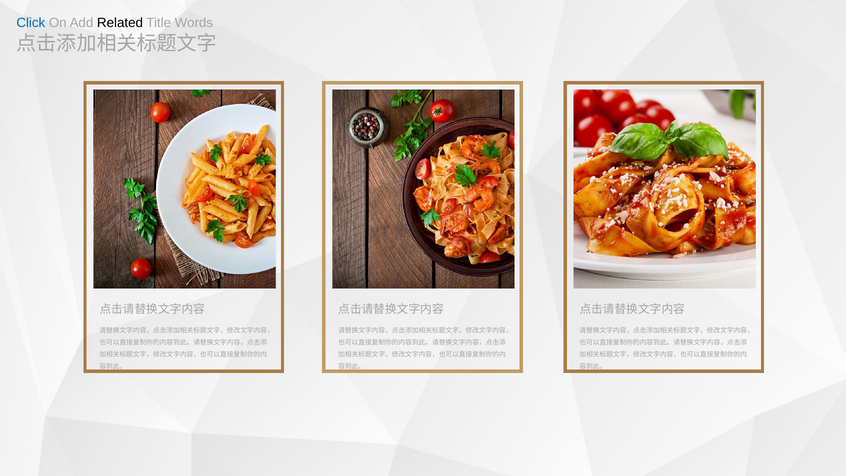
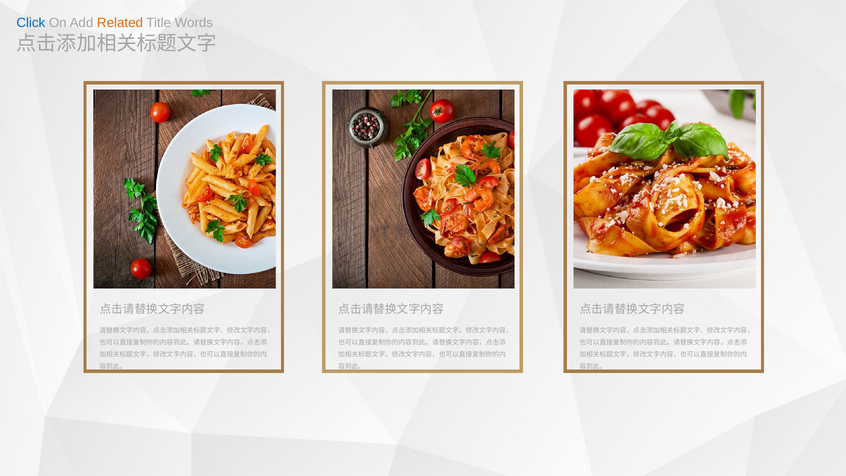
Related colour: black -> orange
